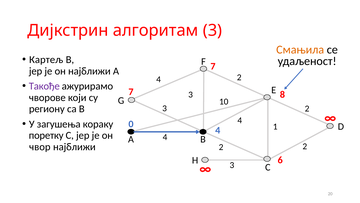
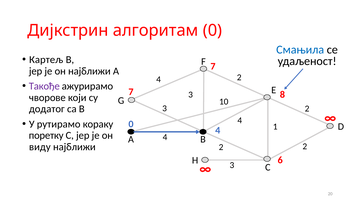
алгоритам 3: 3 -> 0
Смањила colour: orange -> blue
региону: региону -> додатог
загушења: загушења -> рутирамо
чвор: чвор -> виду
